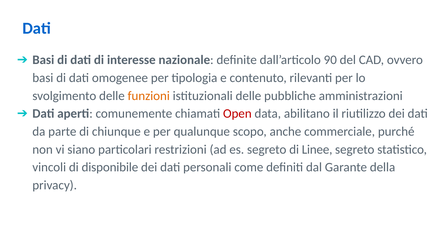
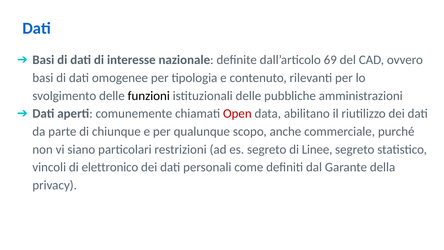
90: 90 -> 69
funzioni colour: orange -> black
disponibile: disponibile -> elettronico
